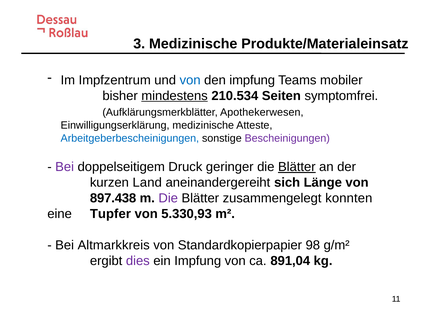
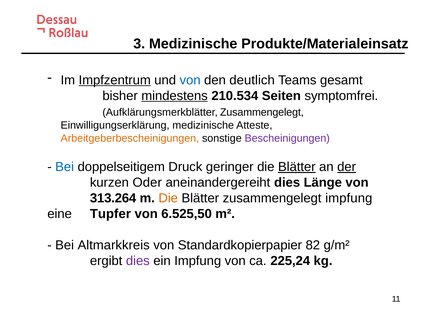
Impfzentrum underline: none -> present
den impfung: impfung -> deutlich
mobiler: mobiler -> gesamt
Aufklärungsmerkblätter Apothekerwesen: Apothekerwesen -> Zusammengelegt
Arbeitgeberbescheinigungen colour: blue -> orange
Bei at (65, 167) colour: purple -> blue
der underline: none -> present
Land: Land -> Oder
aneinandergereiht sich: sich -> dies
897.438: 897.438 -> 313.264
Die at (168, 198) colour: purple -> orange
zusammengelegt konnten: konnten -> impfung
5.330,93: 5.330,93 -> 6.525,50
98: 98 -> 82
891,04: 891,04 -> 225,24
